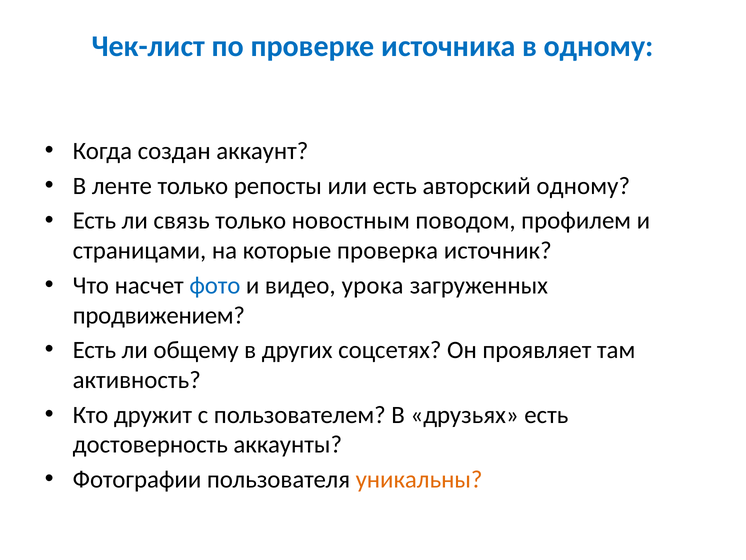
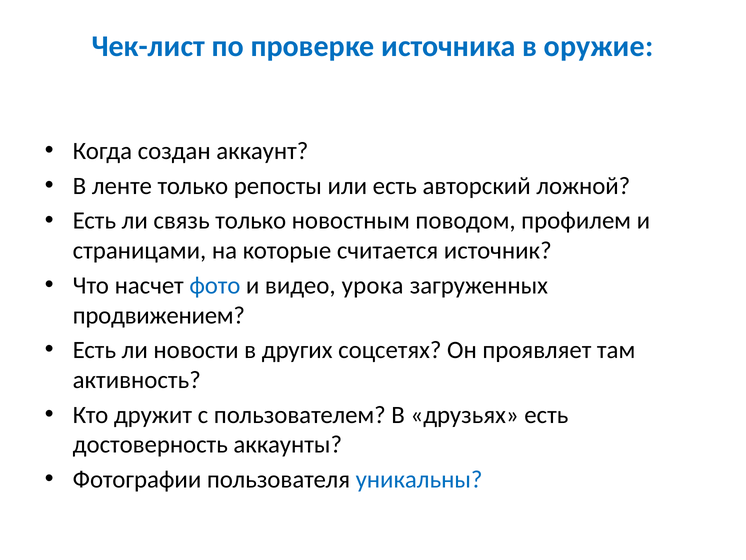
в одному: одному -> оружие
авторский одному: одному -> ложной
проверка: проверка -> считается
общему: общему -> новости
уникальны colour: orange -> blue
